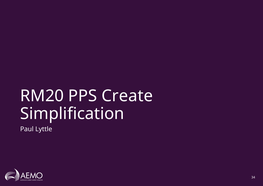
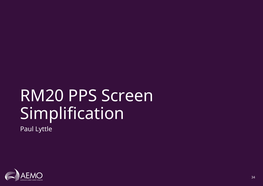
Create: Create -> Screen
